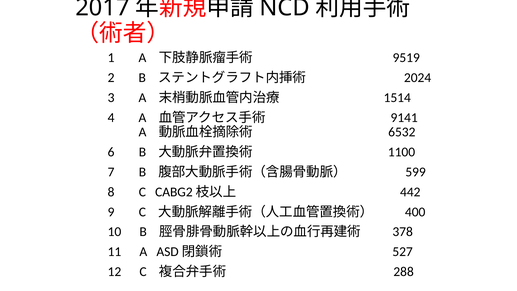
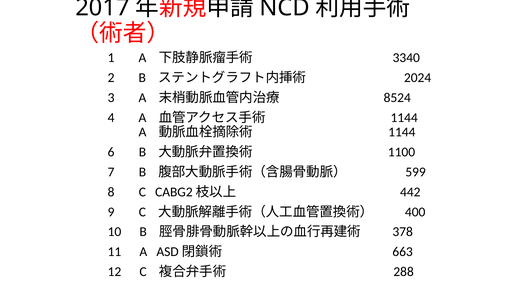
9519: 9519 -> 3340
1514: 1514 -> 8524
9141 at (404, 118): 9141 -> 1144
6532 at (402, 132): 6532 -> 1144
527: 527 -> 663
